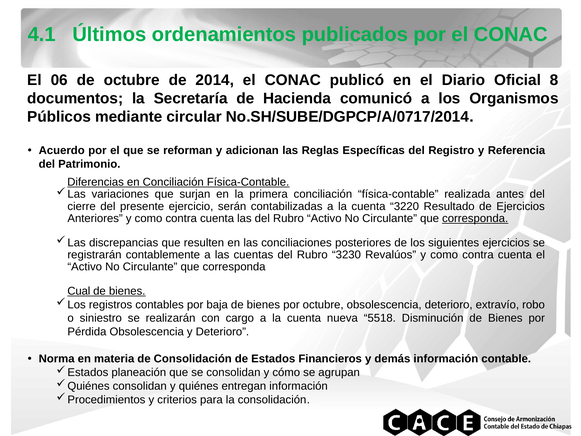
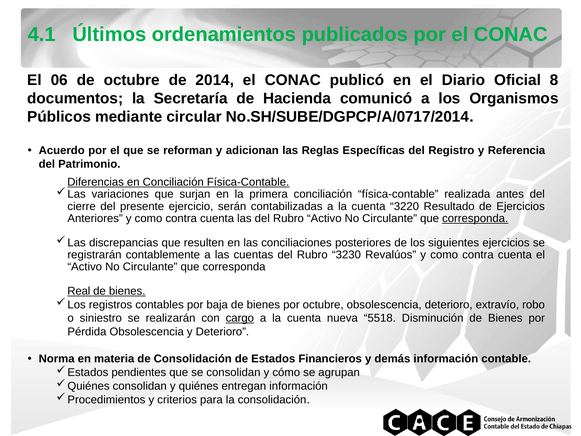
Cual: Cual -> Real
cargo underline: none -> present
planeación: planeación -> pendientes
